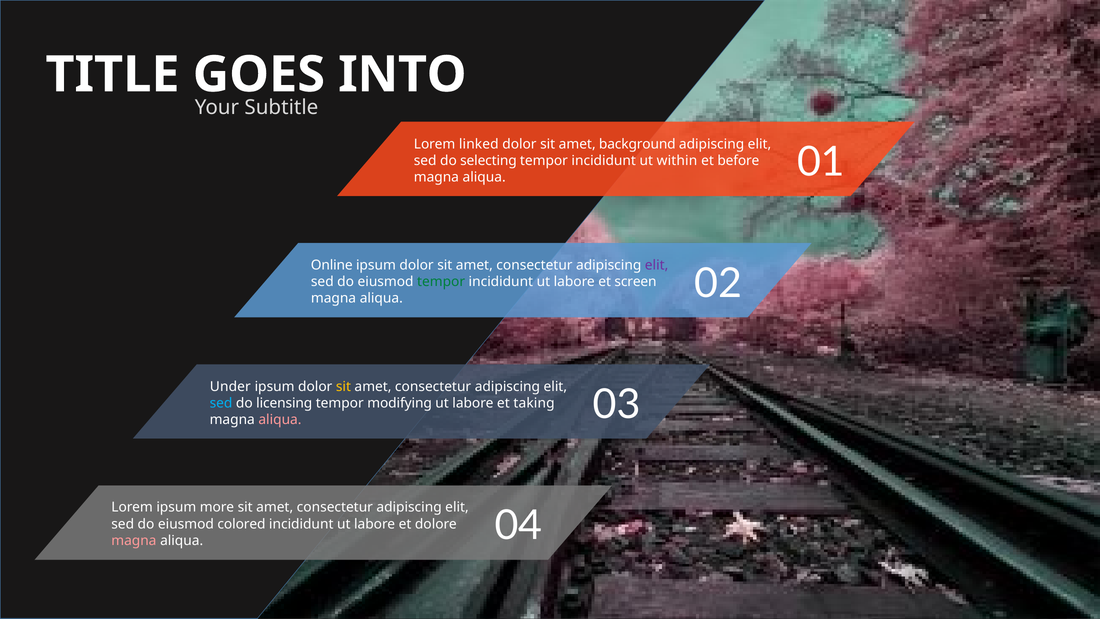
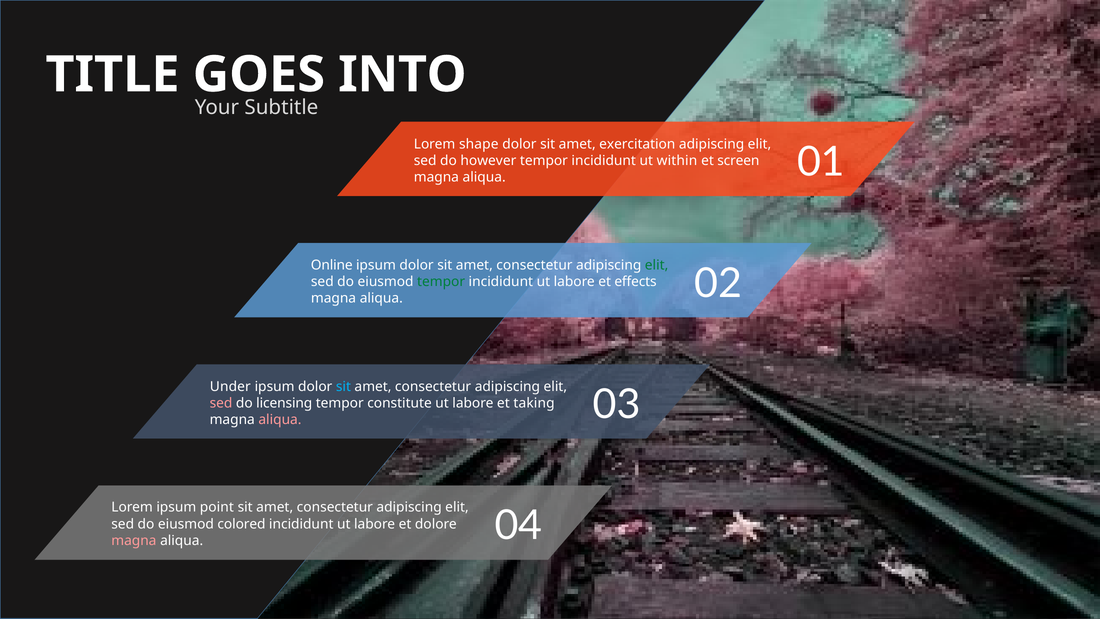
linked: linked -> shape
background: background -> exercitation
selecting: selecting -> however
before: before -> screen
elit at (657, 265) colour: purple -> green
screen: screen -> effects
sit at (343, 386) colour: yellow -> light blue
sed at (221, 403) colour: light blue -> pink
modifying: modifying -> constitute
more: more -> point
